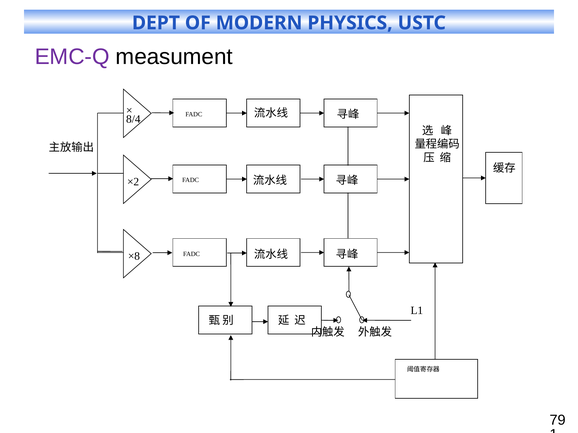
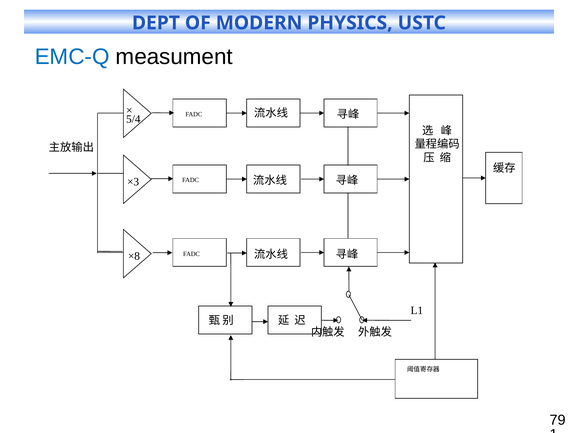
EMC-Q colour: purple -> blue
8/4: 8/4 -> 5/4
×2: ×2 -> ×3
